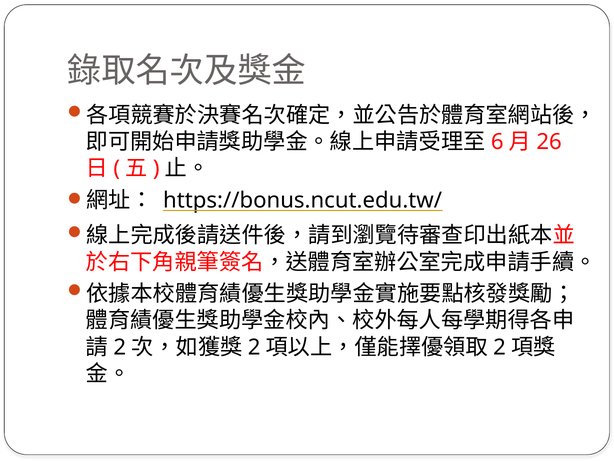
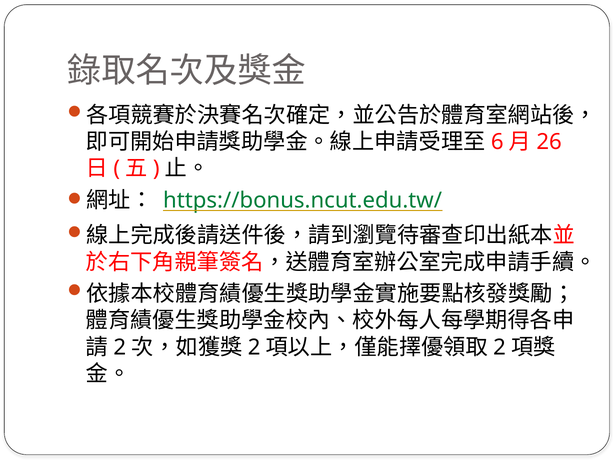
https://bonus.ncut.edu.tw/ colour: black -> green
